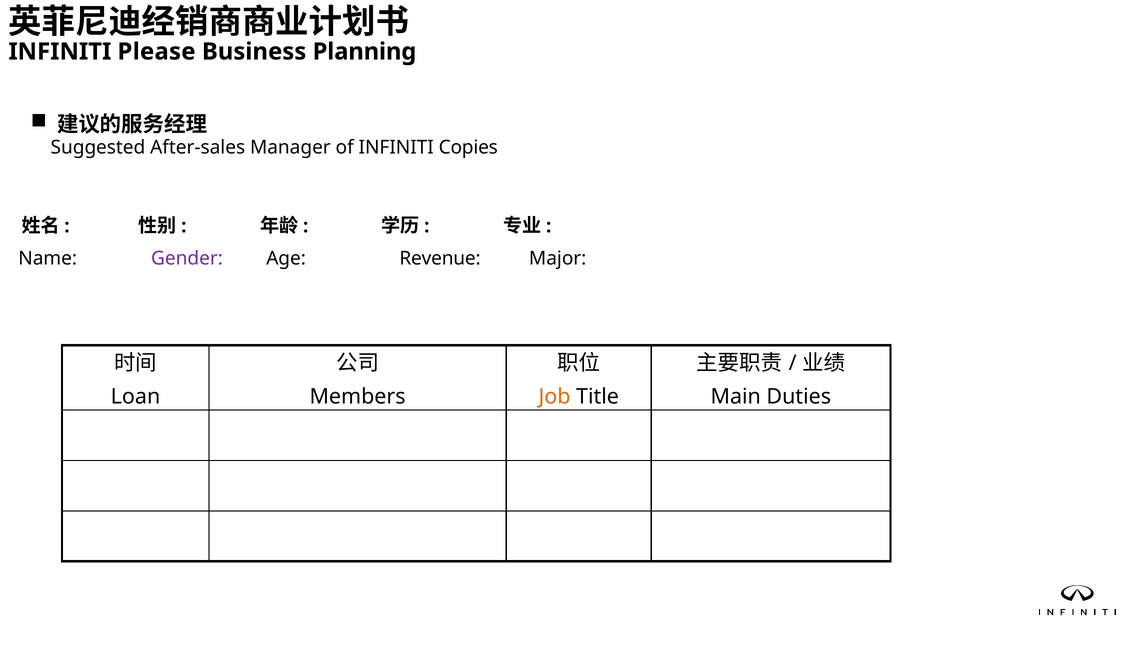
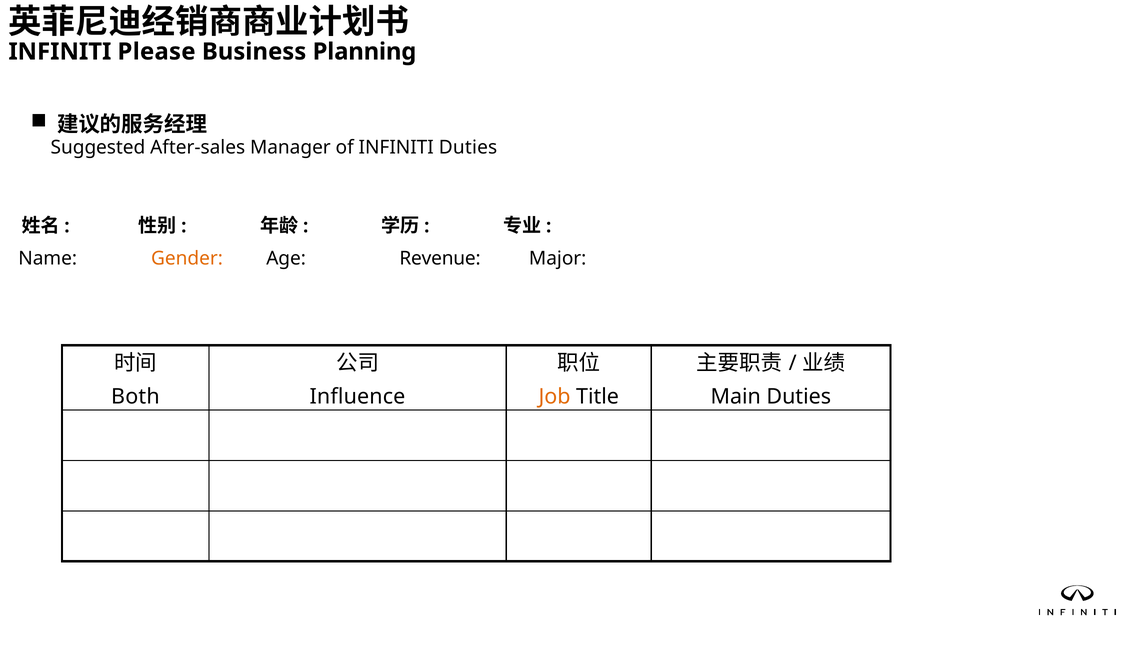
INFINITI Copies: Copies -> Duties
Gender colour: purple -> orange
Loan: Loan -> Both
Members: Members -> Influence
